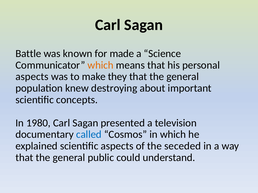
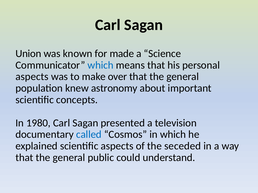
Battle: Battle -> Union
which at (101, 65) colour: orange -> blue
they: they -> over
destroying: destroying -> astronomy
